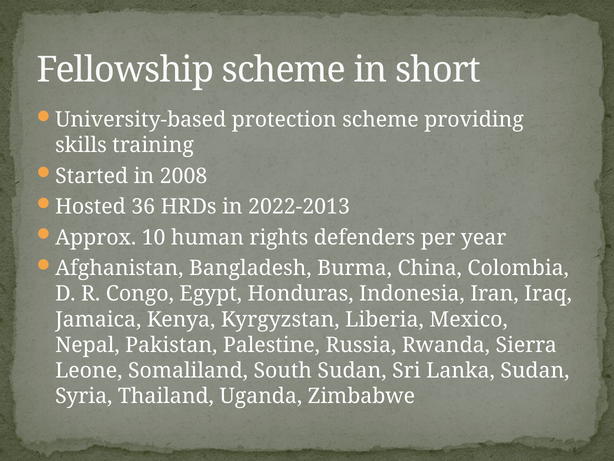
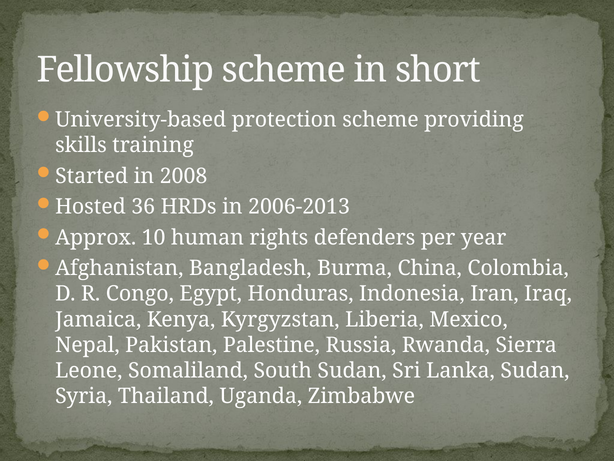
2022-2013: 2022-2013 -> 2006-2013
